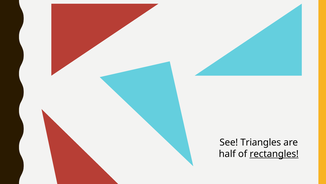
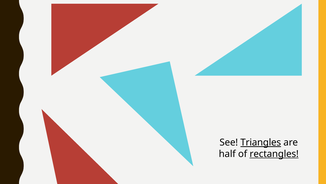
Triangles underline: none -> present
